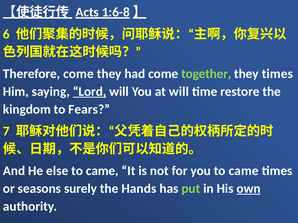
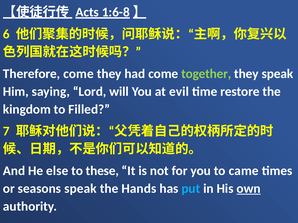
they times: times -> speak
Lord underline: present -> none
at will: will -> evil
Fears: Fears -> Filled
came at (102, 171): came -> these
seasons surely: surely -> speak
put colour: light green -> light blue
